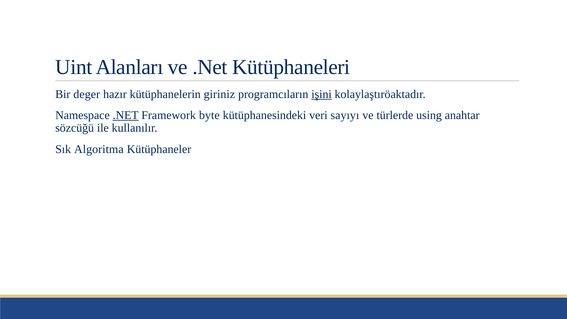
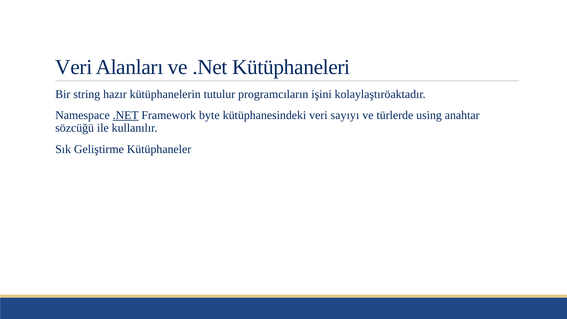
Uint at (74, 67): Uint -> Veri
deger: deger -> string
giriniz: giriniz -> tutulur
işini underline: present -> none
Algoritma: Algoritma -> Geliştirme
